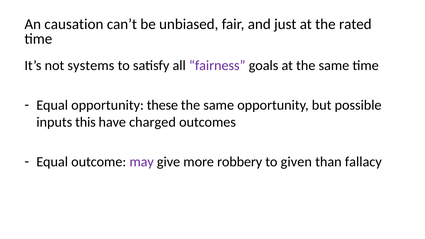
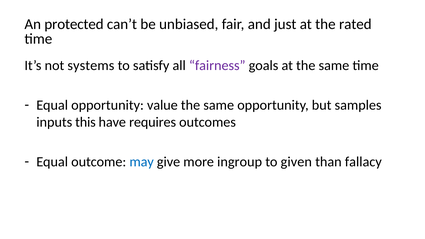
causation: causation -> protected
these: these -> value
possible: possible -> samples
charged: charged -> requires
may colour: purple -> blue
robbery: robbery -> ingroup
